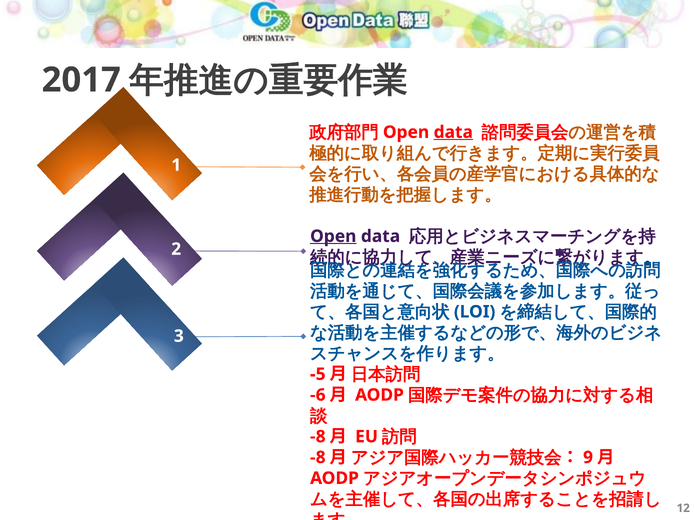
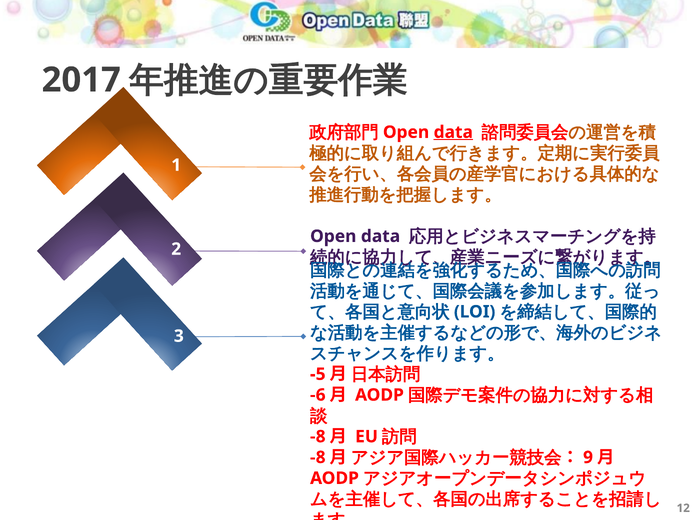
Open at (333, 236) underline: present -> none
